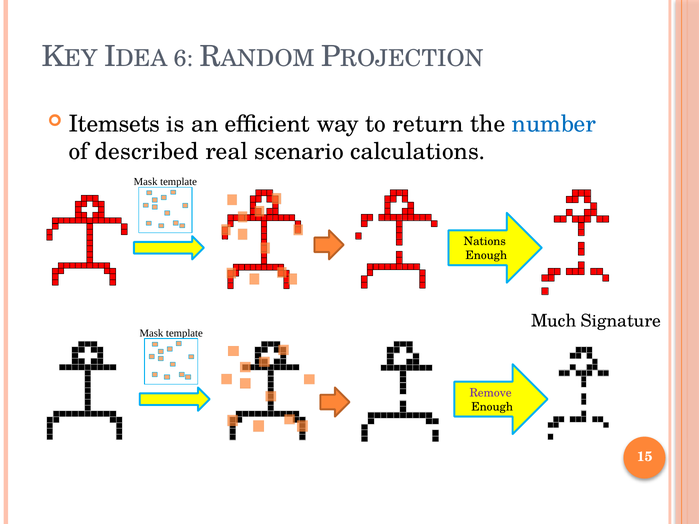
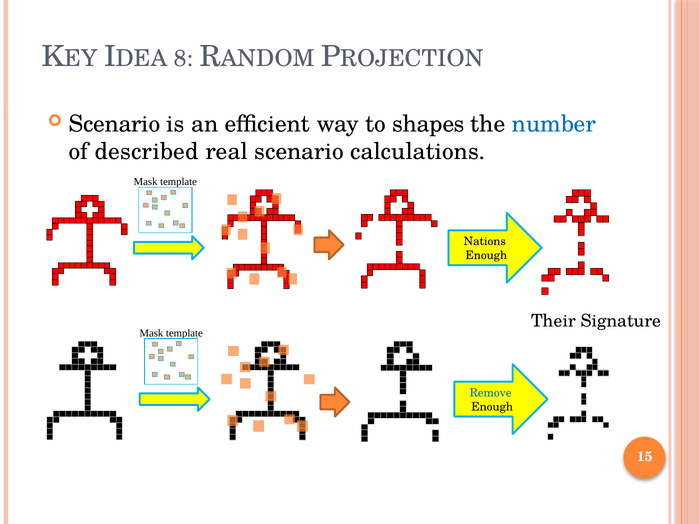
6: 6 -> 8
Itemsets at (114, 124): Itemsets -> Scenario
return: return -> shapes
Much: Much -> Their
Remove colour: purple -> blue
